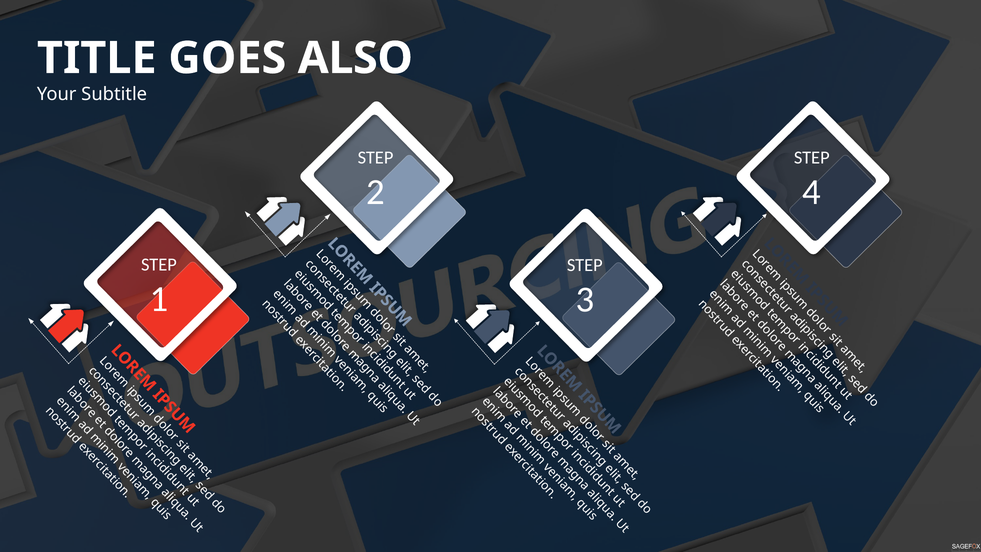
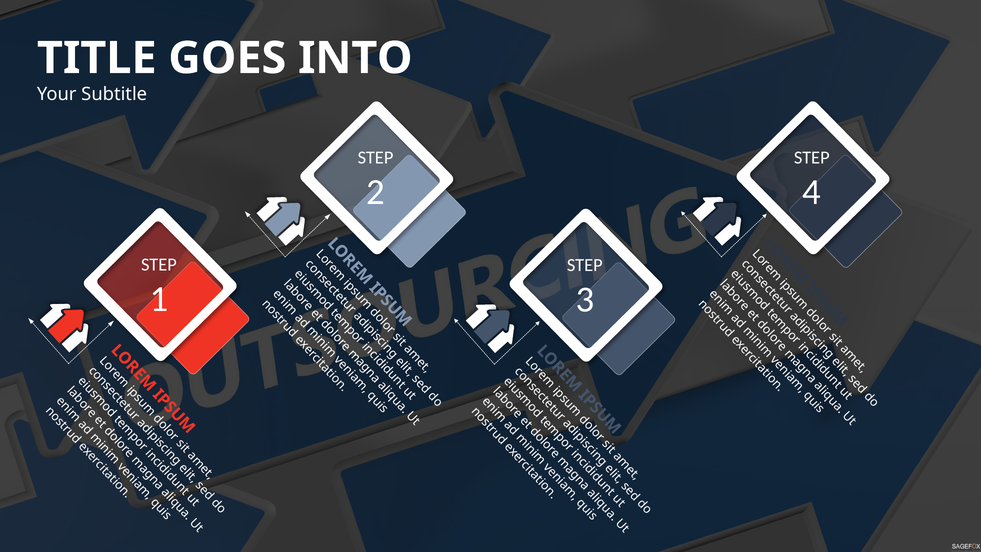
ALSO: ALSO -> INTO
